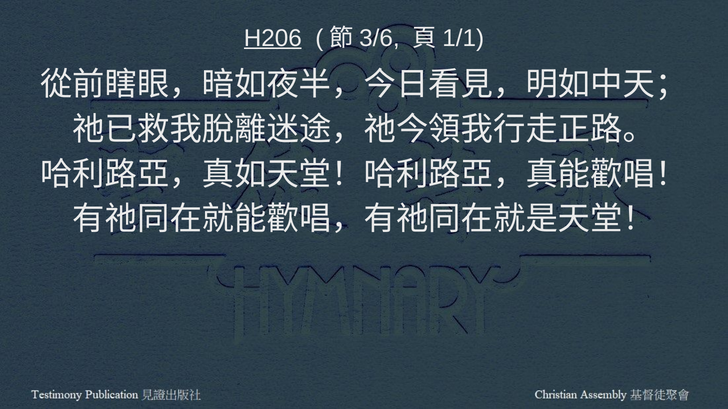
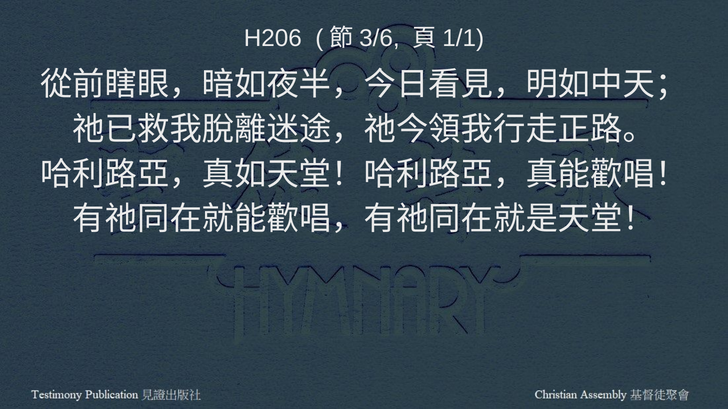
H206 underline: present -> none
